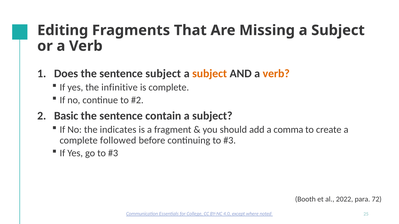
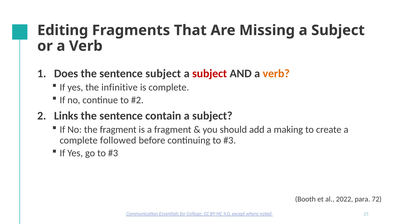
subject at (210, 74) colour: orange -> red
Basic: Basic -> Links
the indicates: indicates -> fragment
comma: comma -> making
